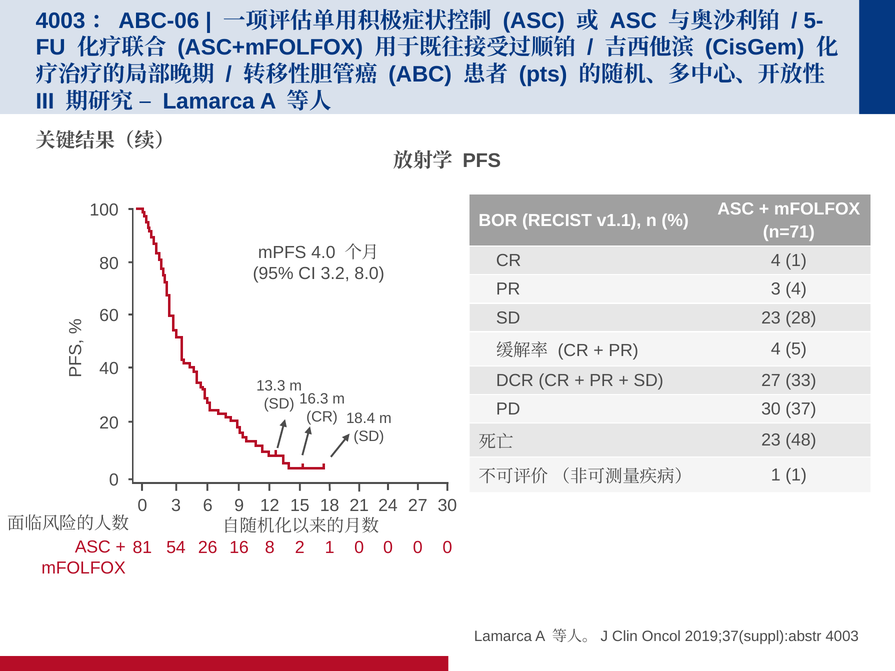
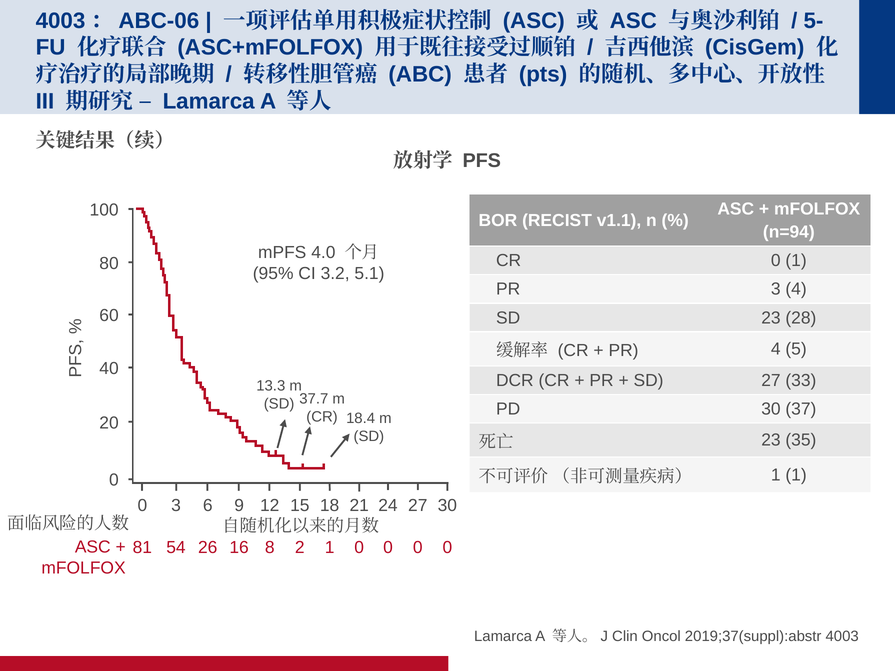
n=71: n=71 -> n=94
CR 4: 4 -> 0
8.0: 8.0 -> 5.1
16.3: 16.3 -> 37.7
48: 48 -> 35
